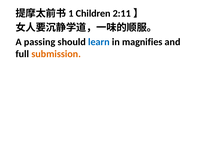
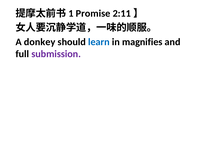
Children: Children -> Promise
passing: passing -> donkey
submission colour: orange -> purple
